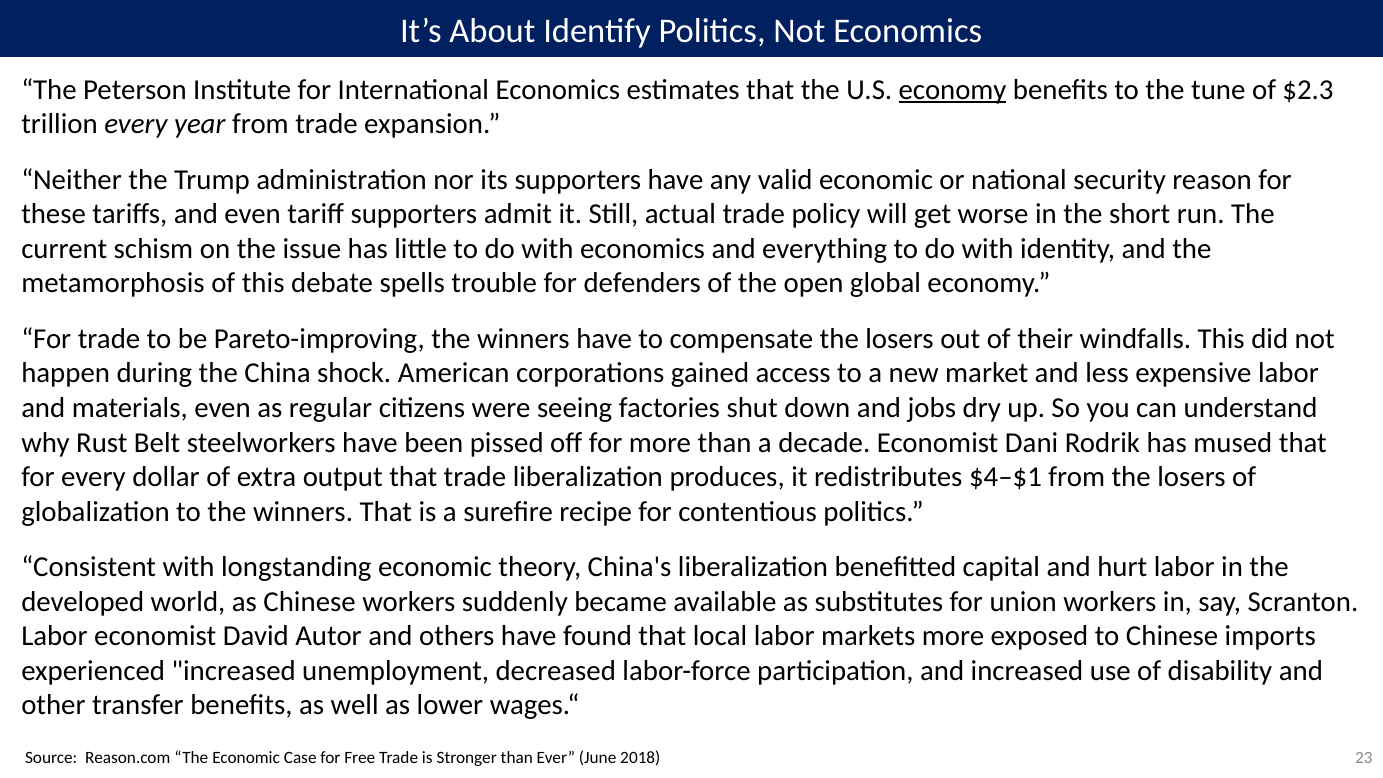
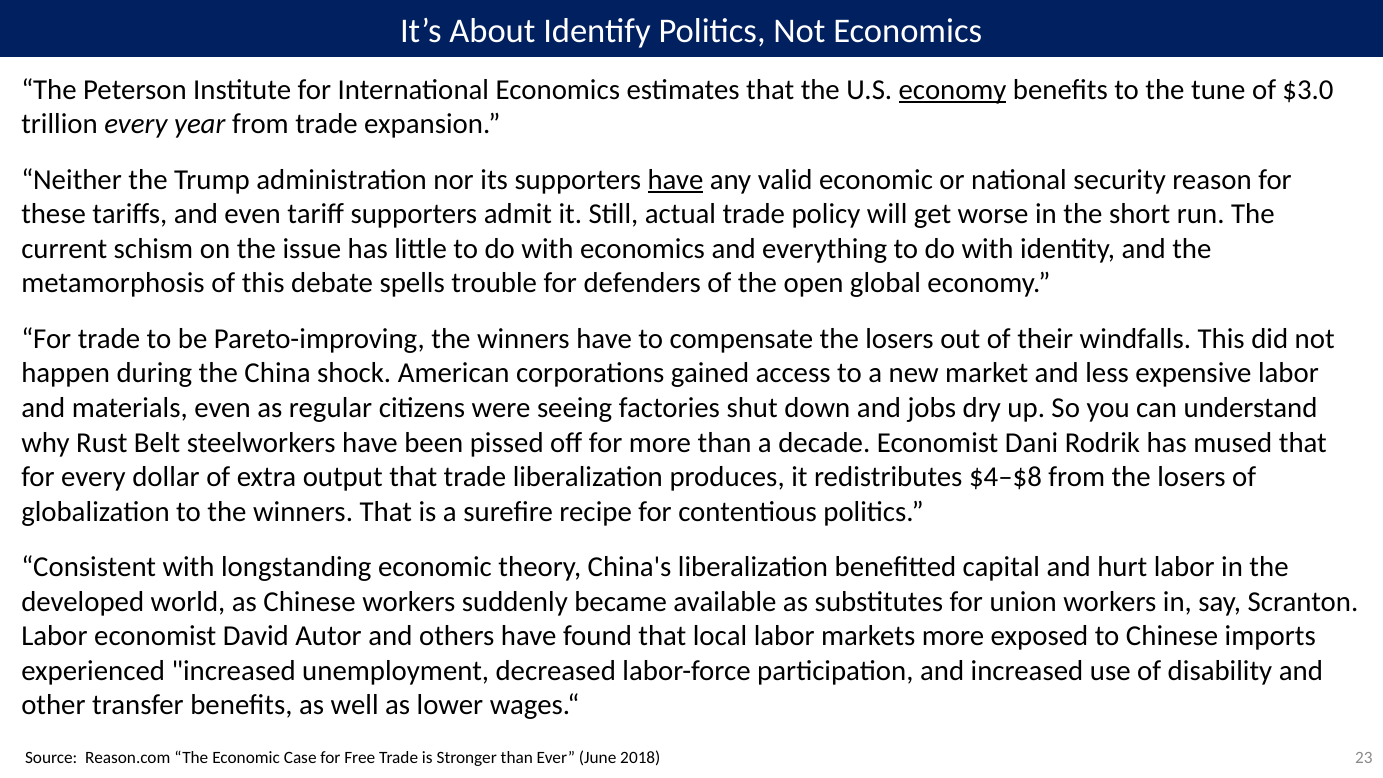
$2.3: $2.3 -> $3.0
have at (675, 180) underline: none -> present
$4–$1: $4–$1 -> $4–$8
